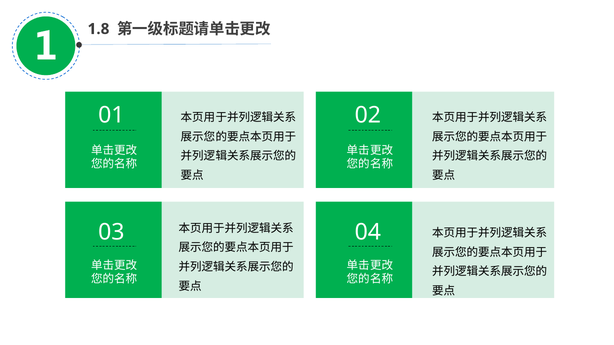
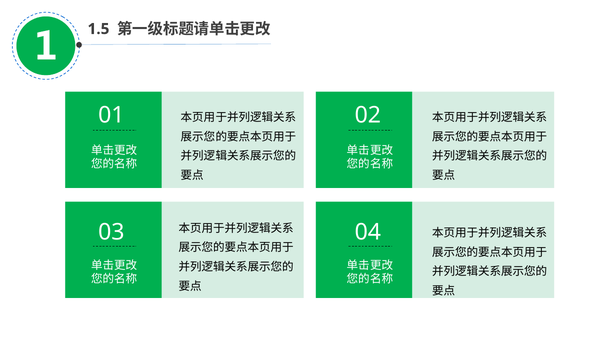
1.8: 1.8 -> 1.5
